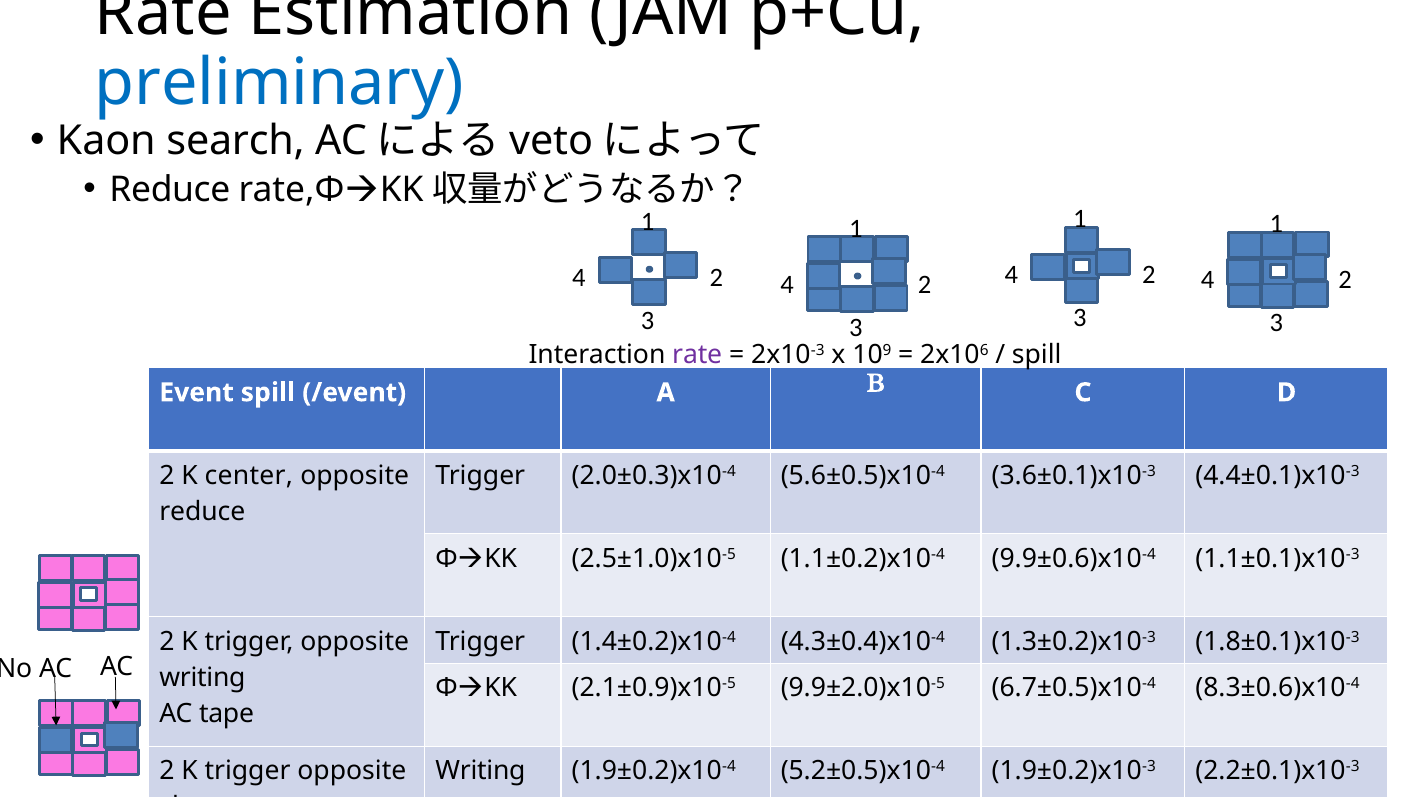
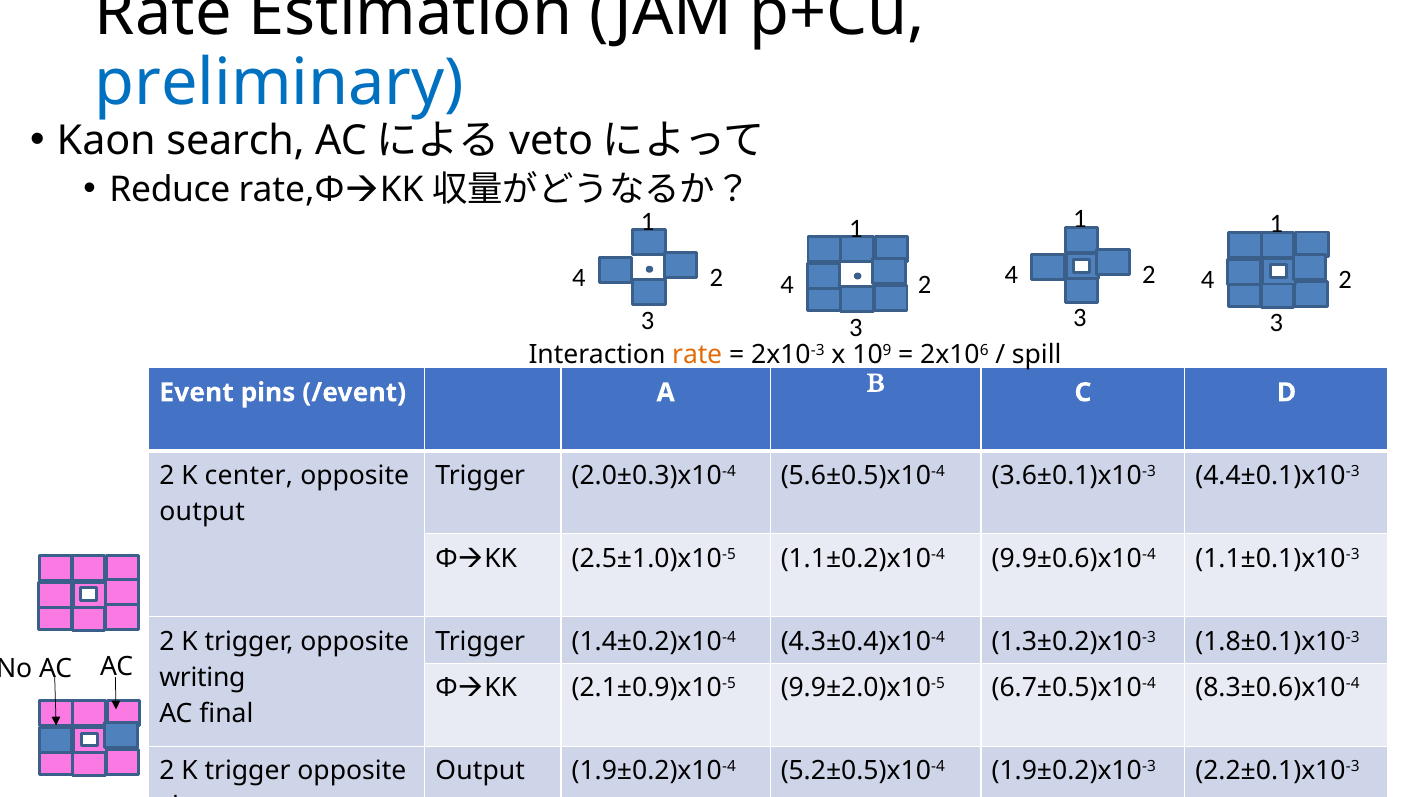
rate at (697, 355) colour: purple -> orange
Event spill: spill -> pins
reduce at (202, 511): reduce -> output
tape: tape -> final
Writing at (480, 771): Writing -> Output
